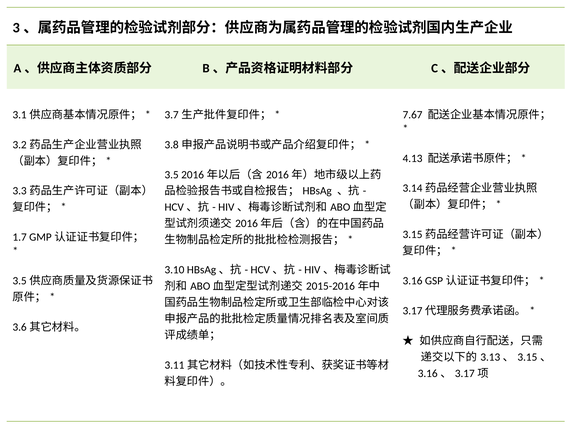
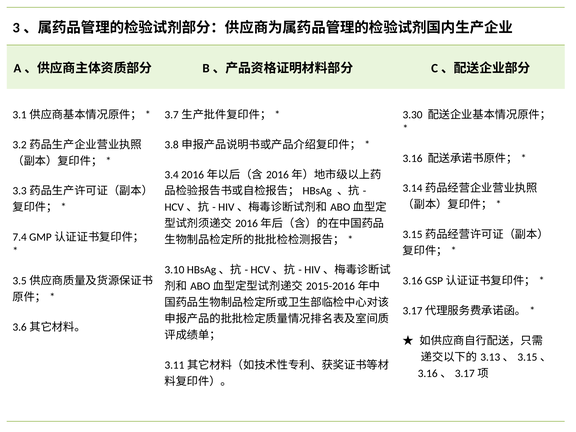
7.67: 7.67 -> 3.30
4.13 at (413, 158): 4.13 -> 3.16
3.5 at (172, 175): 3.5 -> 3.4
1.7: 1.7 -> 7.4
